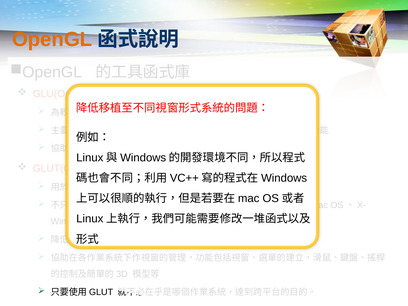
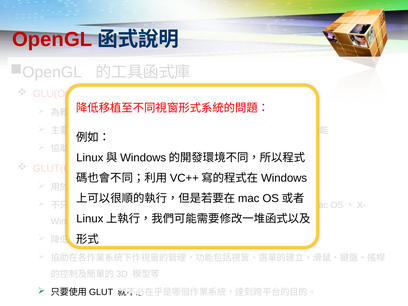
OpenGL colour: orange -> red
